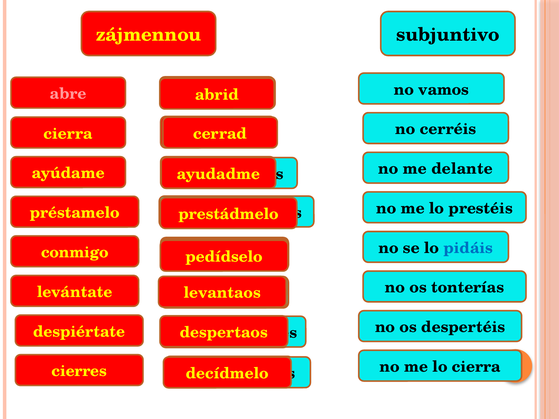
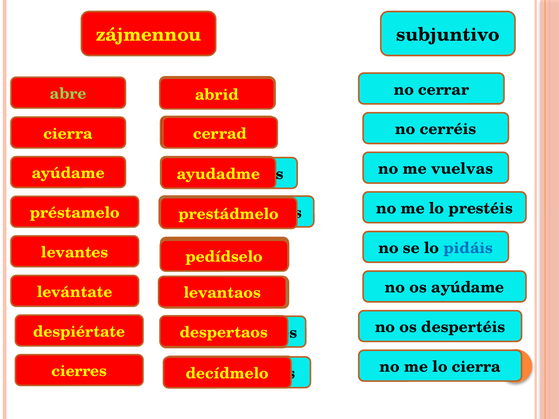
vamos: vamos -> cerrar
abre colour: pink -> light green
delante: delante -> vuelvas
conmigo at (75, 252): conmigo -> levantes
os tonterías: tonterías -> ayúdame
